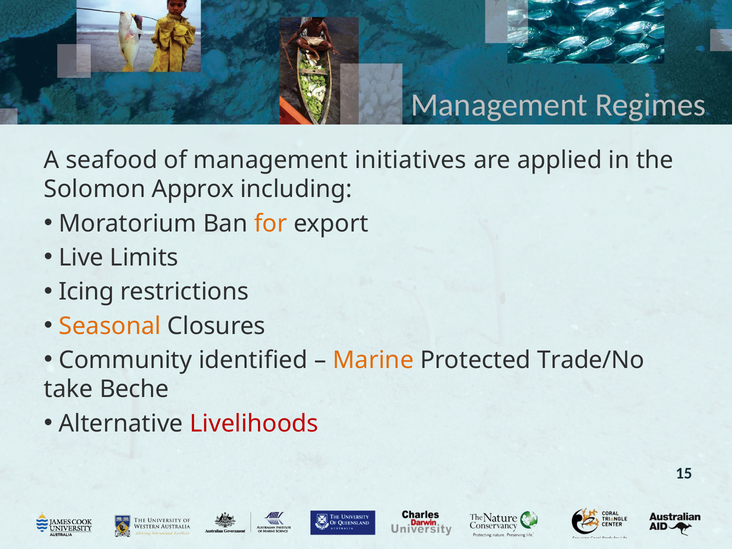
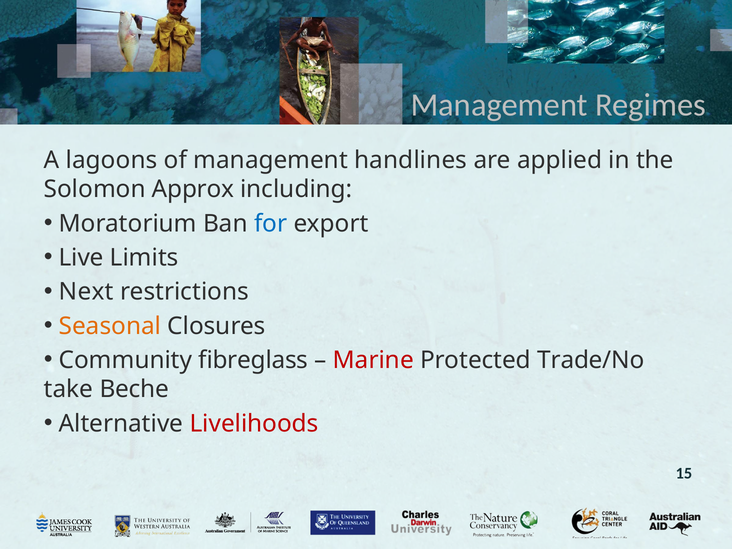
seafood: seafood -> lagoons
initiatives: initiatives -> handlines
for colour: orange -> blue
Icing: Icing -> Next
identified: identified -> fibreglass
Marine colour: orange -> red
